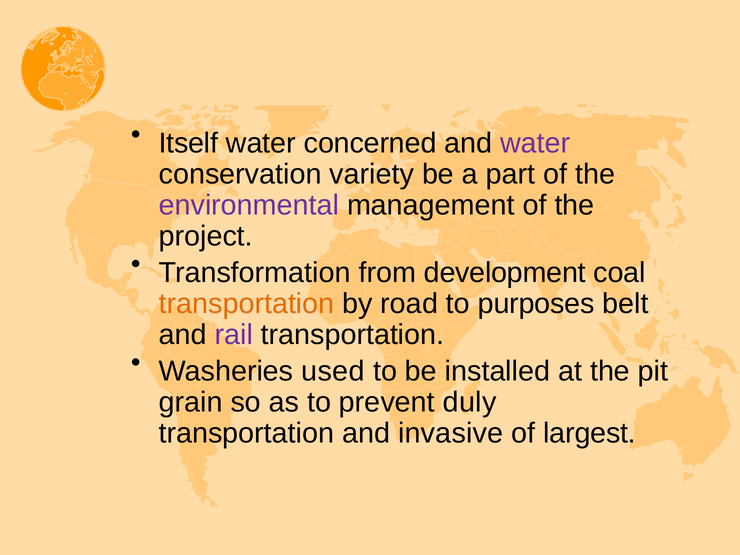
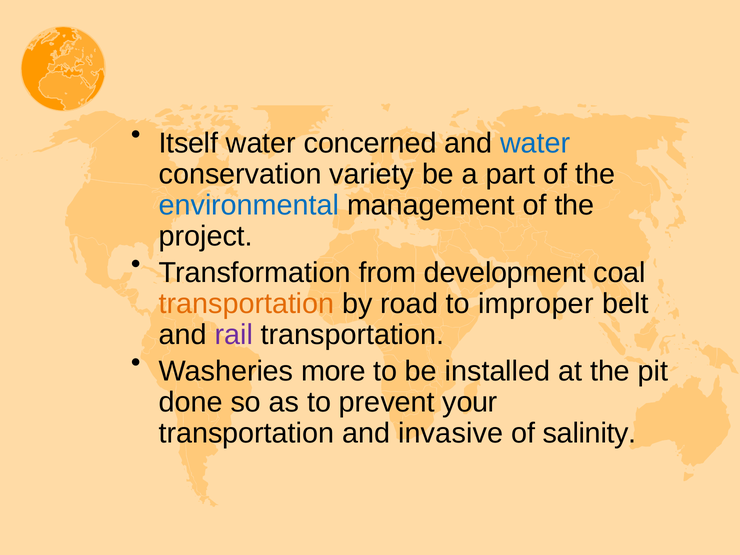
water at (535, 143) colour: purple -> blue
environmental colour: purple -> blue
purposes: purposes -> improper
used: used -> more
grain: grain -> done
duly: duly -> your
largest: largest -> salinity
